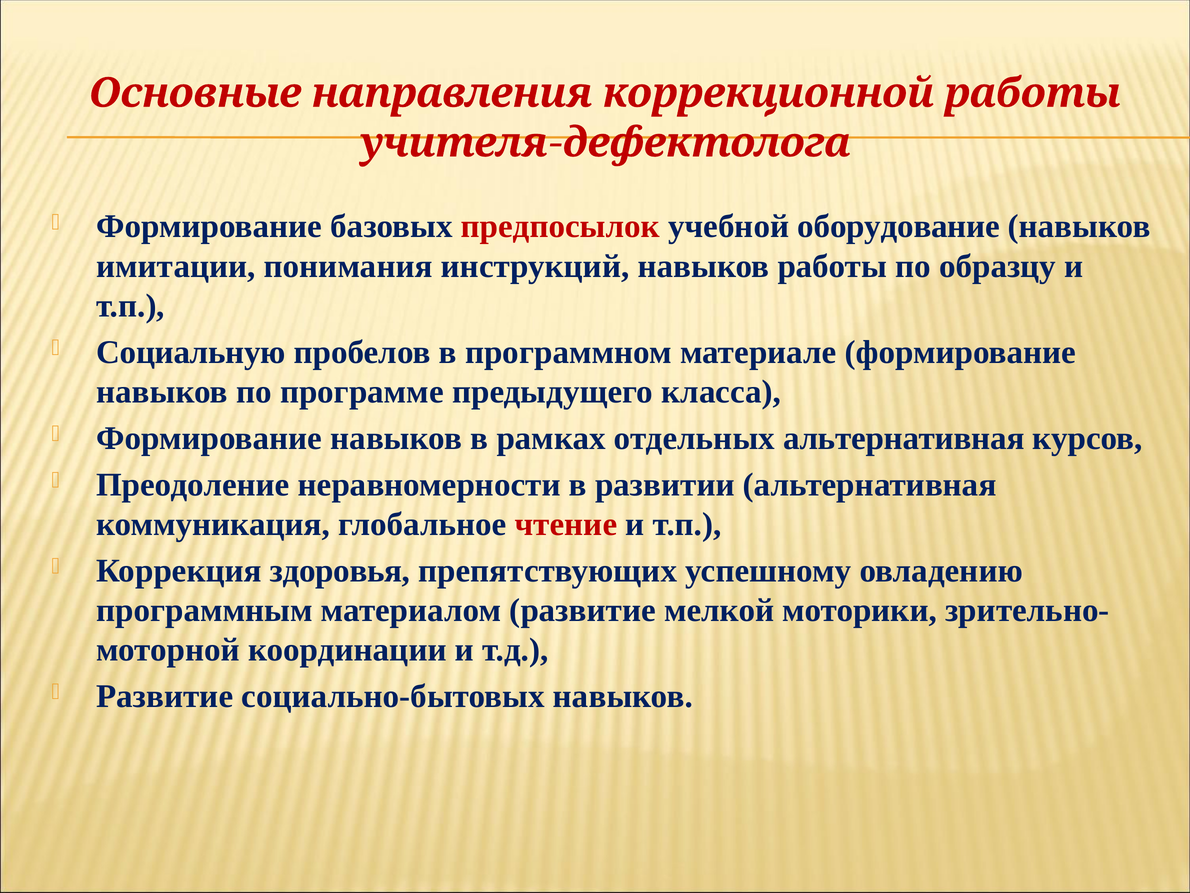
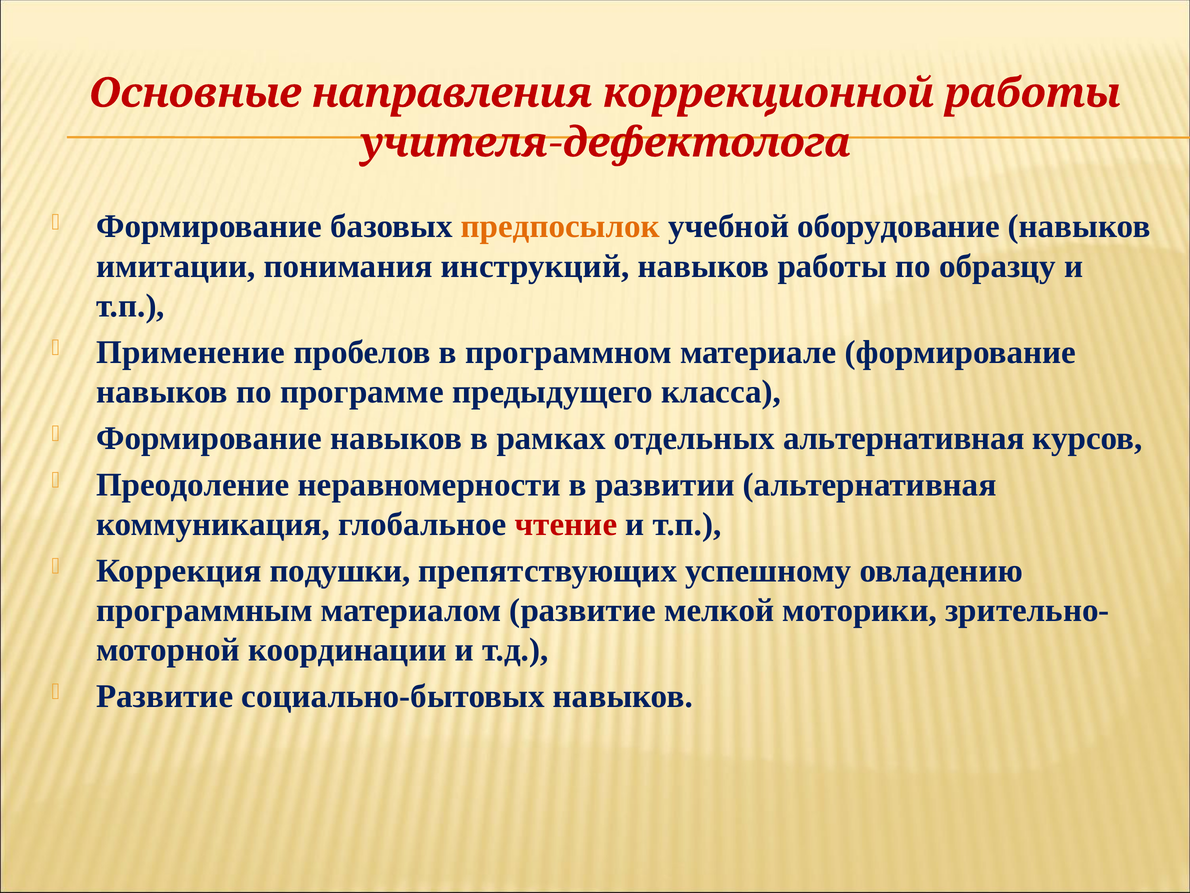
предпосылок colour: red -> orange
Социальную: Социальную -> Применение
здоровья: здоровья -> подушки
